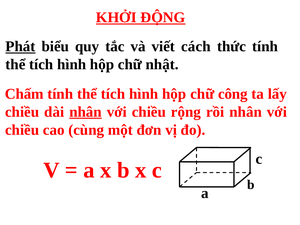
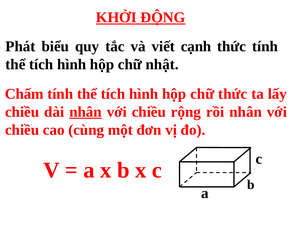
Phát underline: present -> none
cách: cách -> cạnh
chữ công: công -> thức
